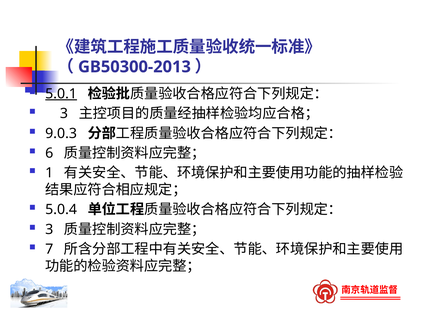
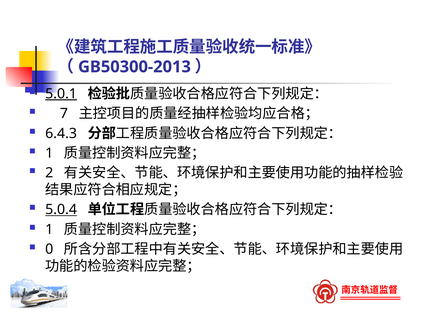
3 at (64, 114): 3 -> 7
9.0.3: 9.0.3 -> 6.4.3
6 at (49, 153): 6 -> 1
1: 1 -> 2
5.0.4 underline: none -> present
3 at (49, 229): 3 -> 1
7: 7 -> 0
